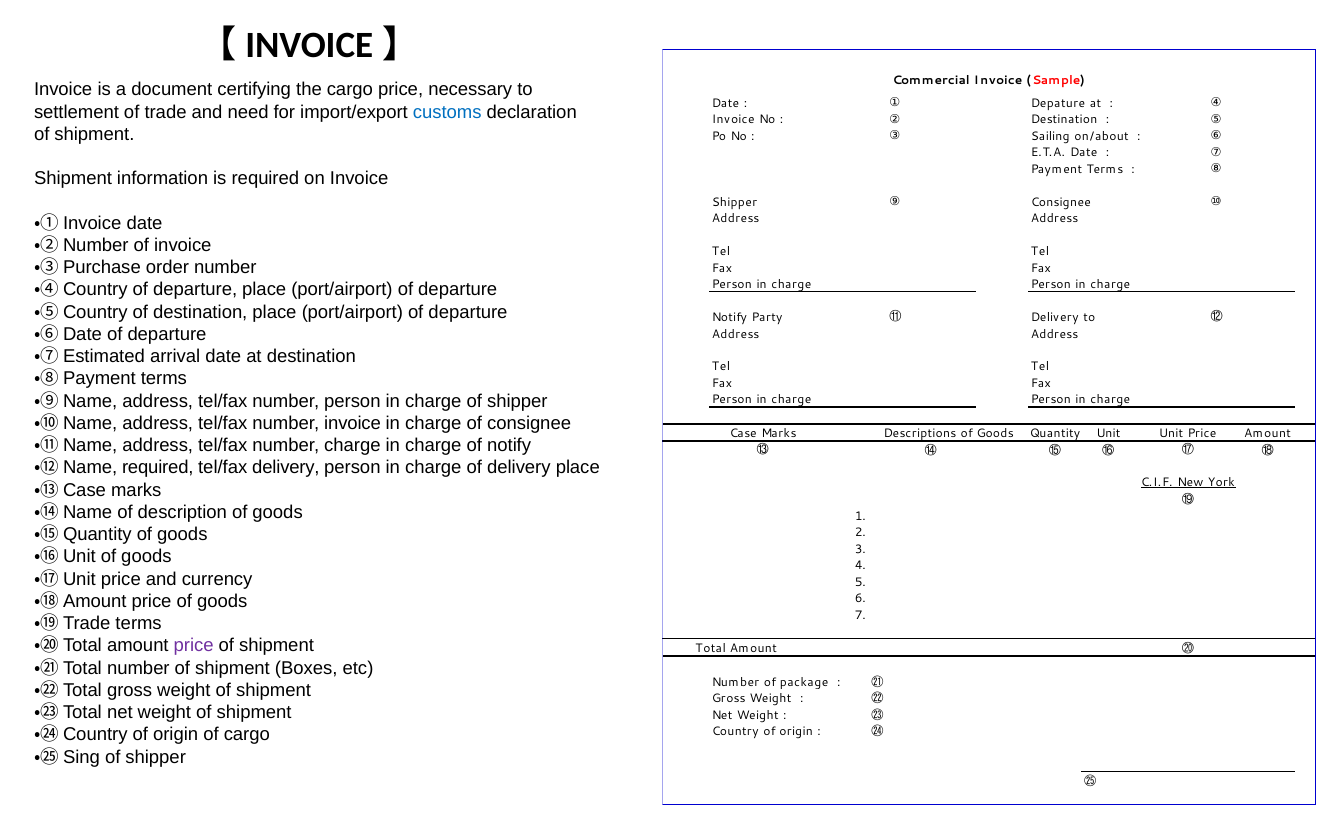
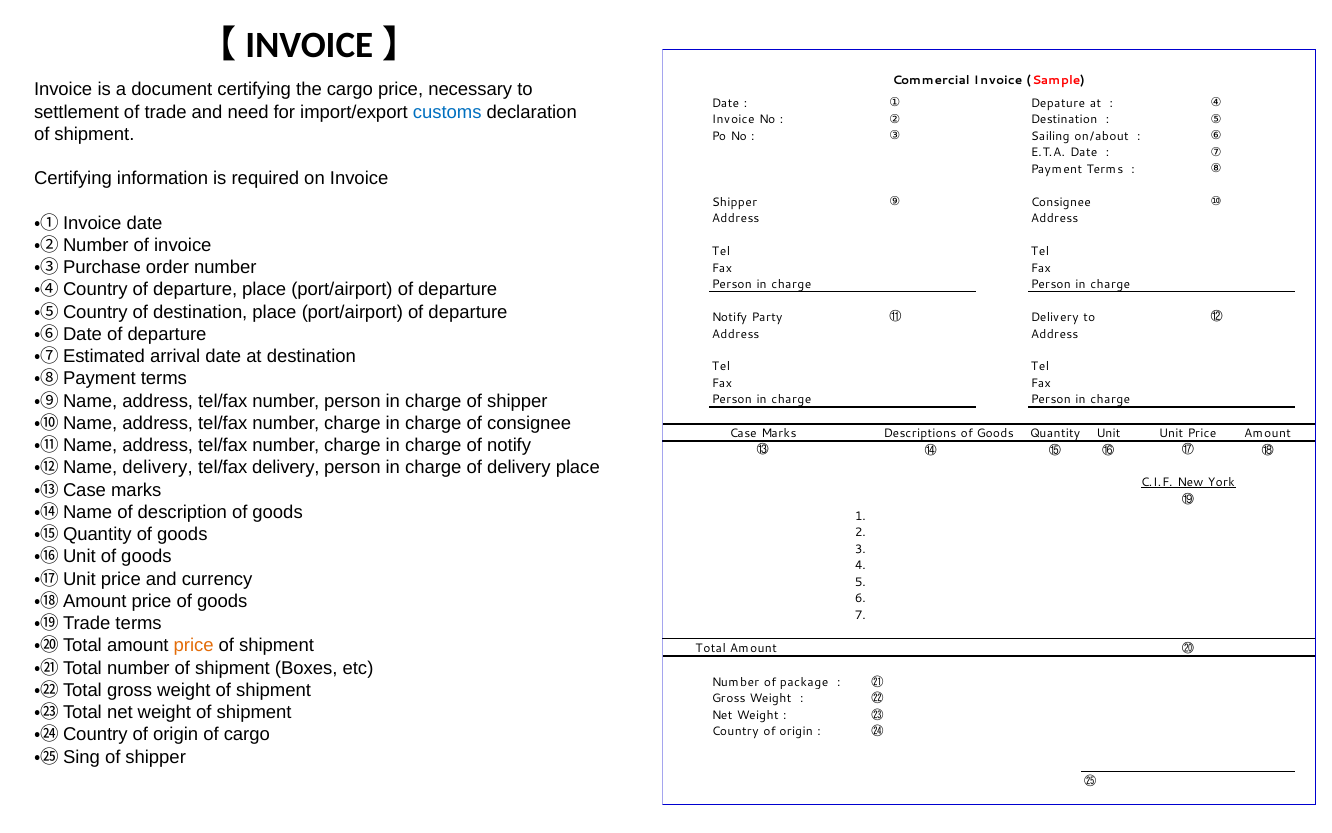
Shipment at (73, 179): Shipment -> Certifying
invoice at (353, 423): invoice -> charge
required at (158, 468): required -> delivery
price at (194, 645) colour: purple -> orange
